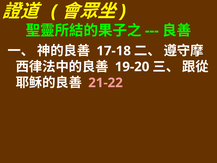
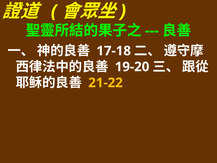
21-22 colour: pink -> yellow
